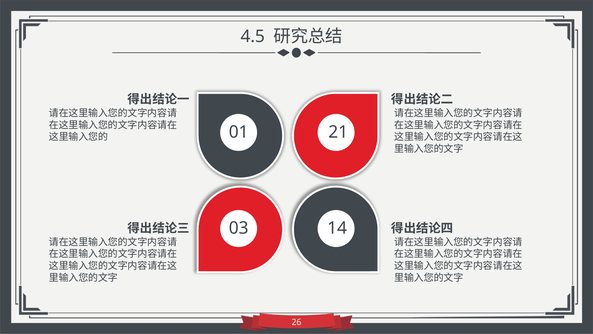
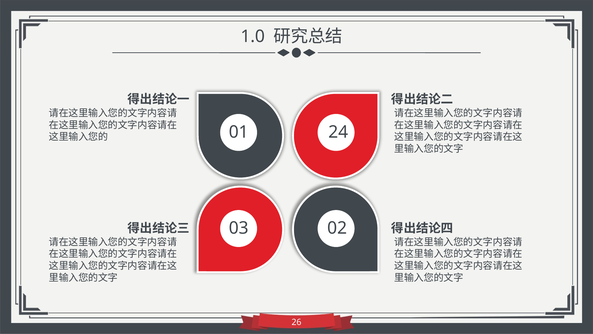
4.5: 4.5 -> 1.0
21: 21 -> 24
14: 14 -> 02
